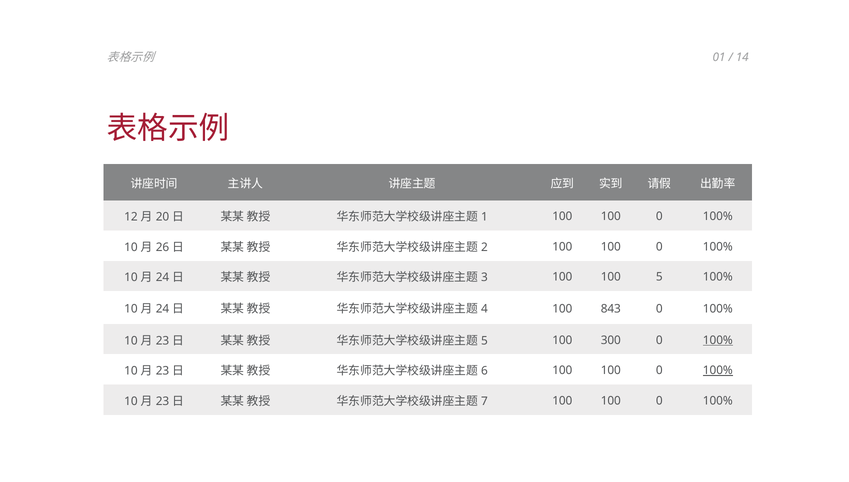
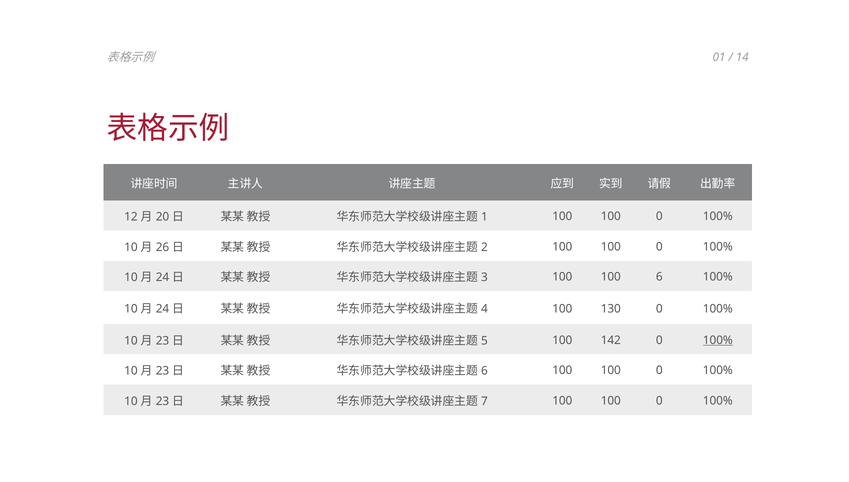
100 5: 5 -> 6
843: 843 -> 130
300: 300 -> 142
100% at (718, 370) underline: present -> none
